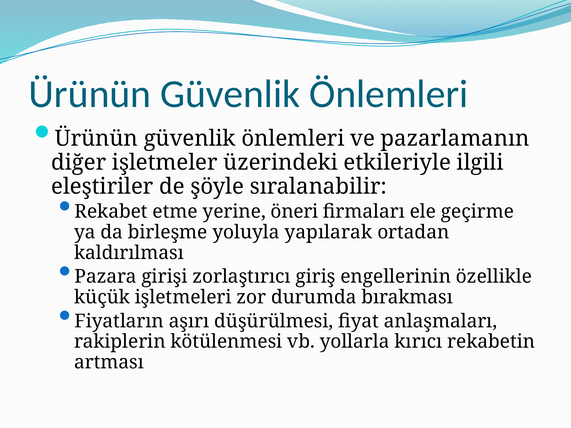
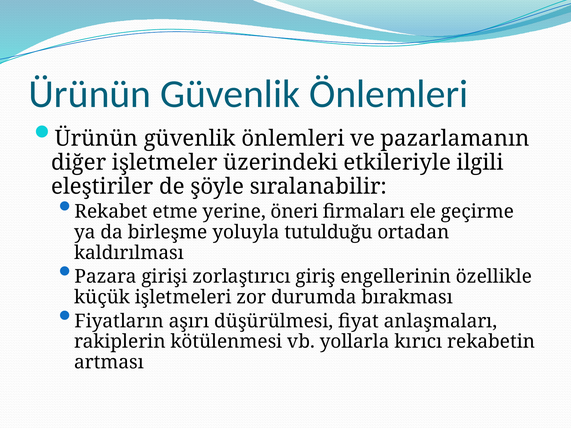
yapılarak: yapılarak -> tutulduğu
